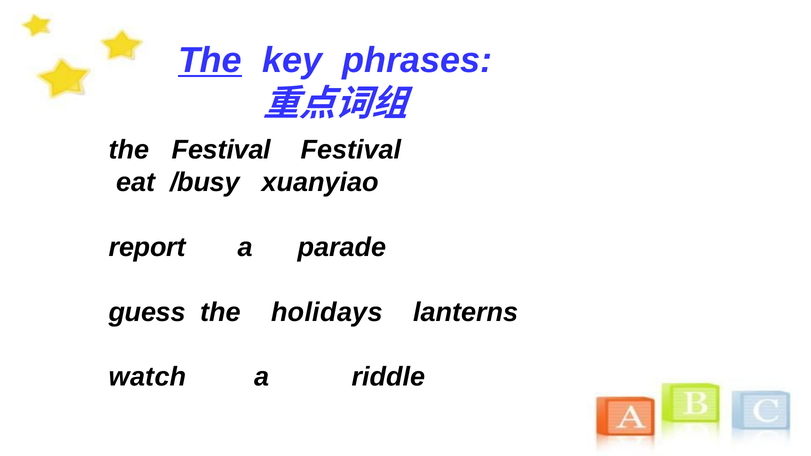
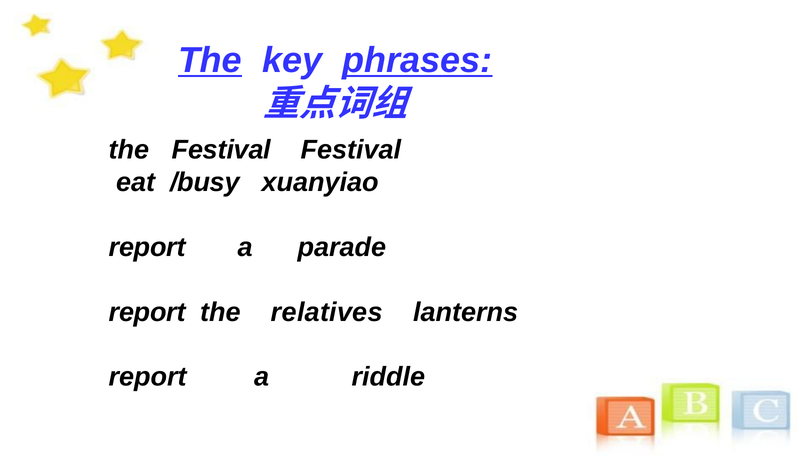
phrases underline: none -> present
guess at (147, 312): guess -> report
holidays: holidays -> relatives
watch at (148, 377): watch -> report
